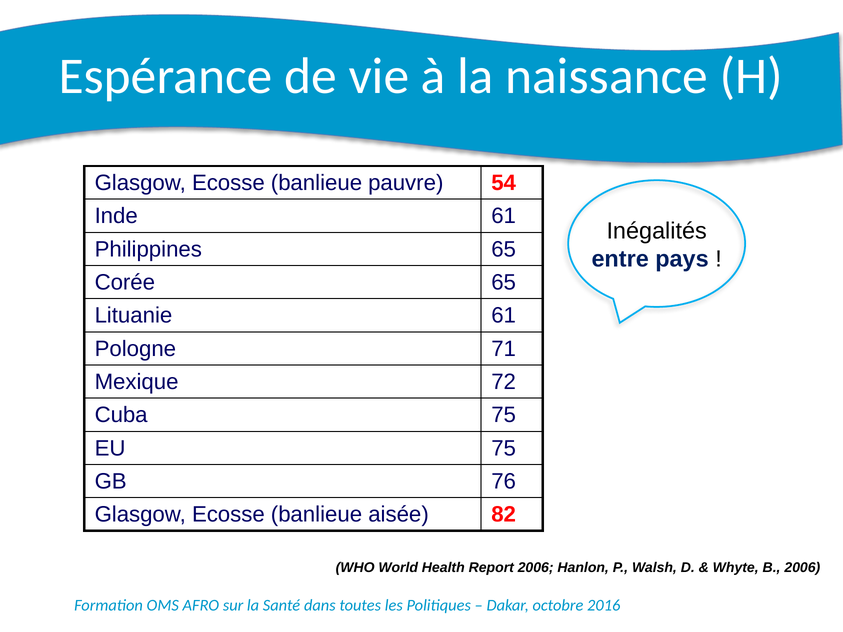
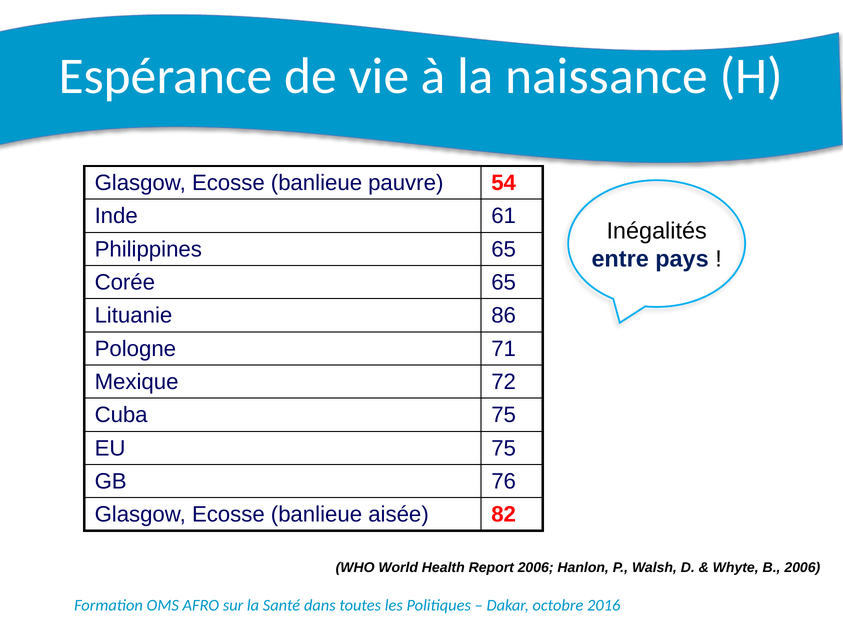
Lituanie 61: 61 -> 86
